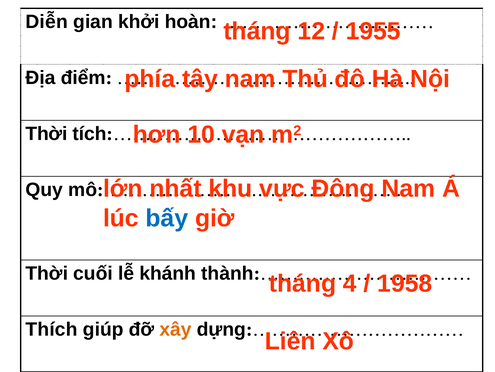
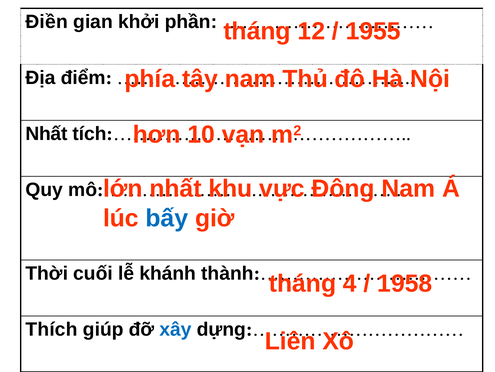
Diễn: Diễn -> Điền
hoàn: hoàn -> phần
Thời at (46, 134): Thời -> Nhất
xây colour: orange -> blue
